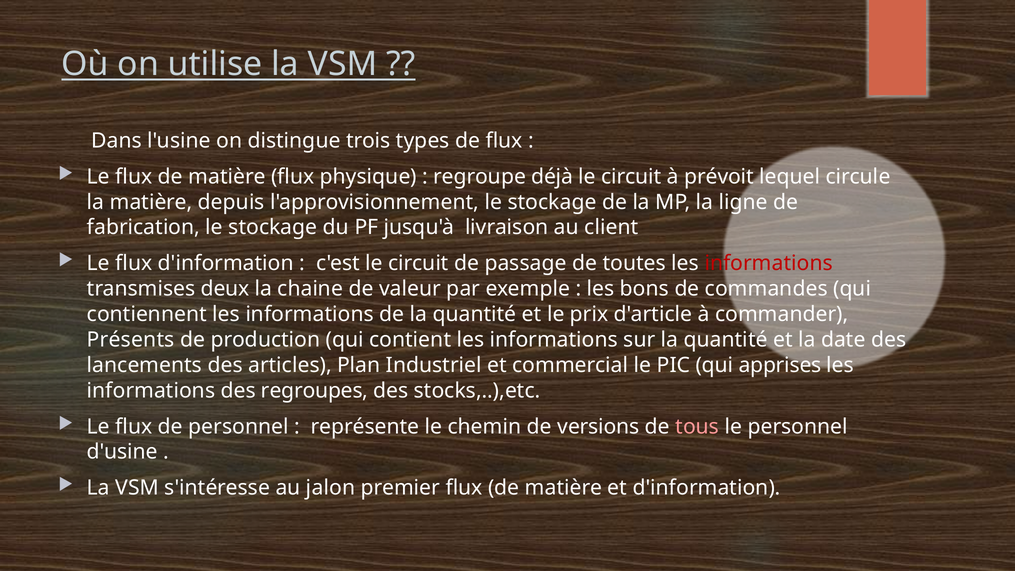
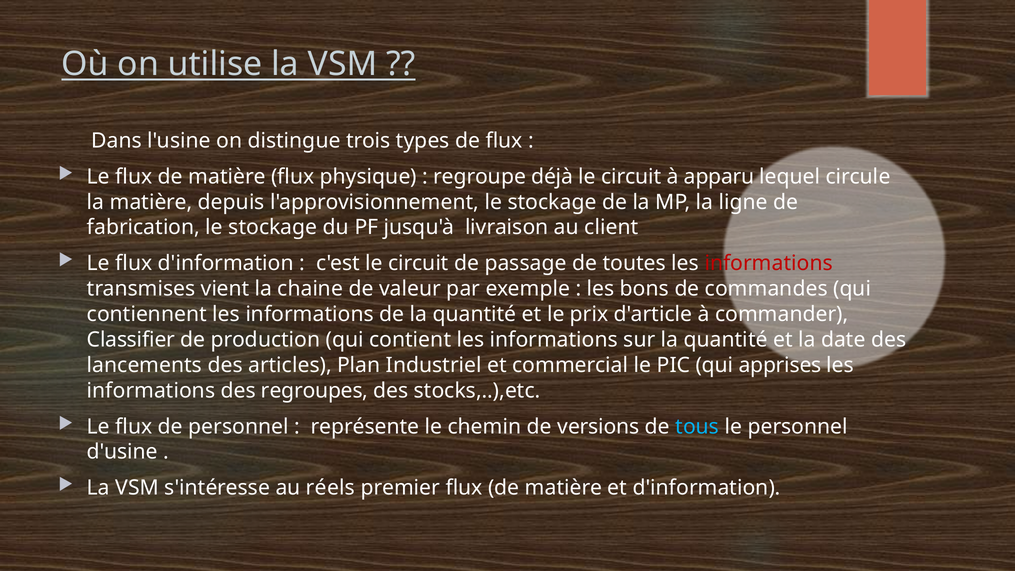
prévoit: prévoit -> apparu
deux: deux -> vient
Présents: Présents -> Classifier
tous colour: pink -> light blue
jalon: jalon -> réels
